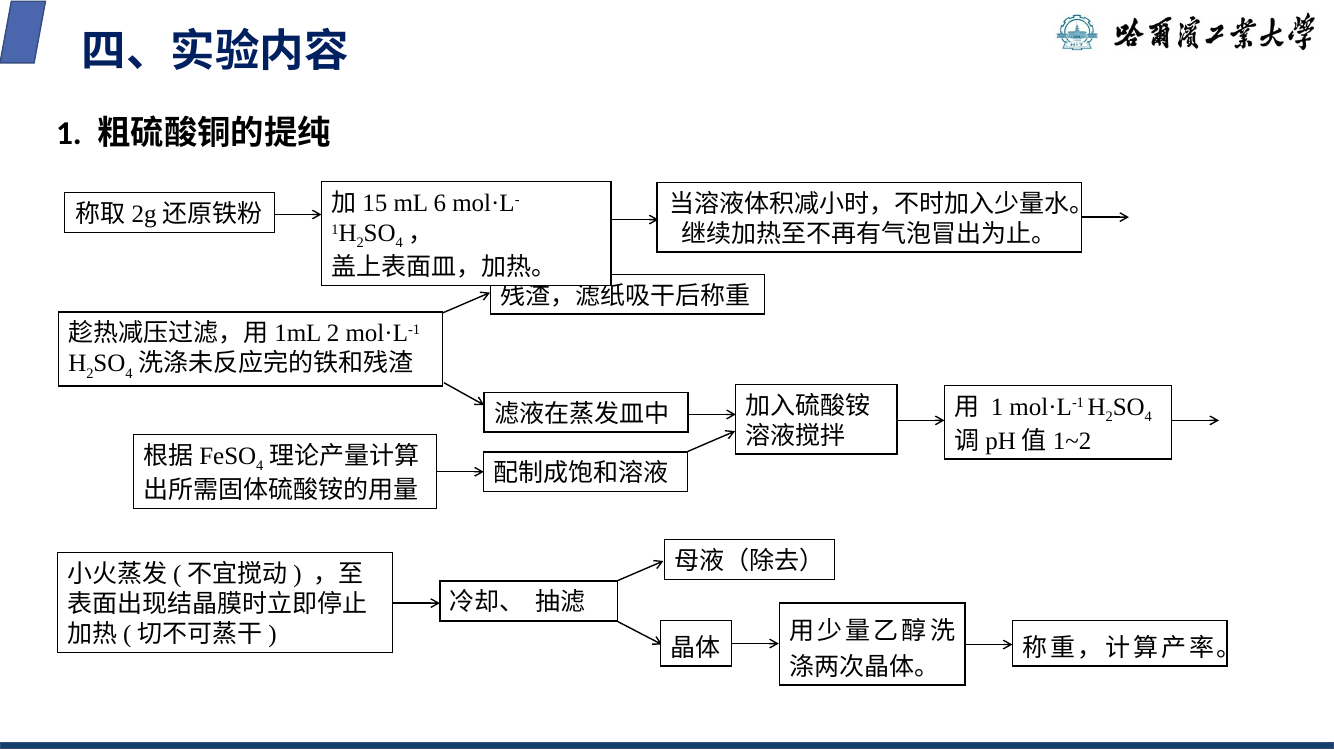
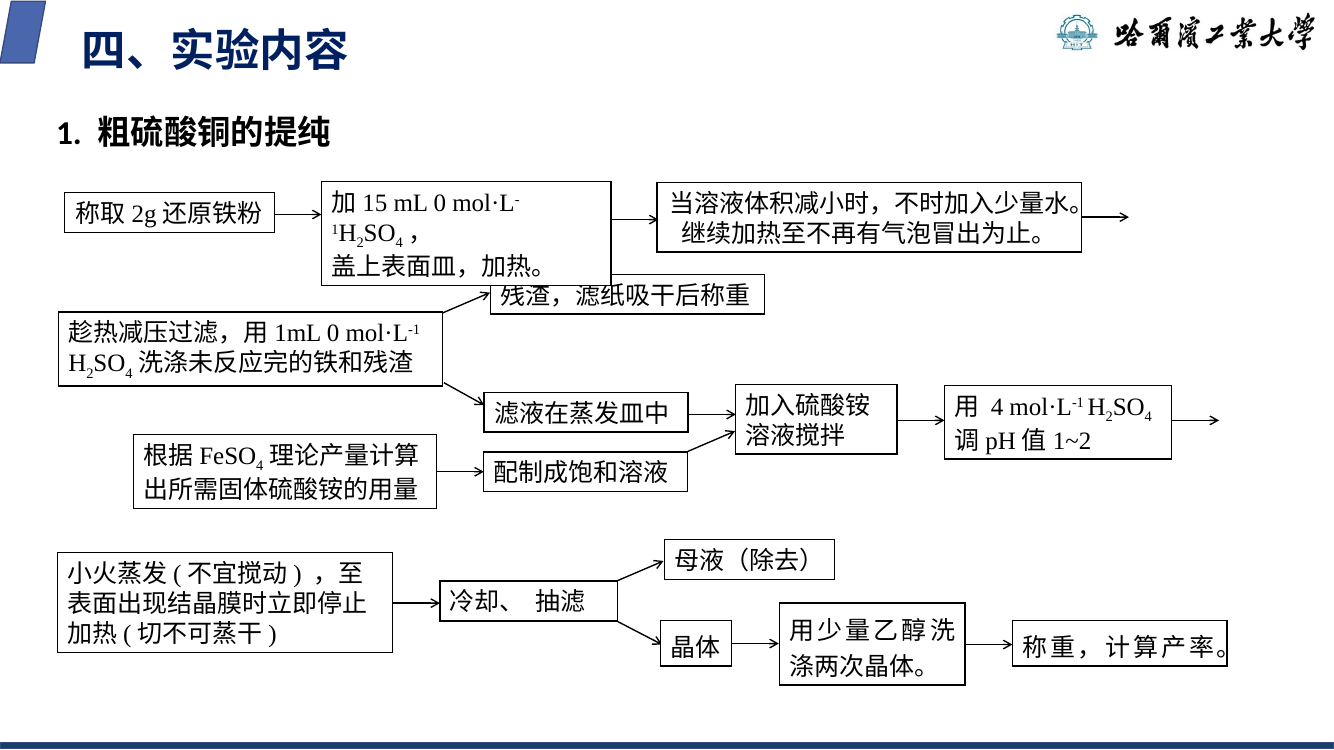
mL 6: 6 -> 0
2 at (333, 334): 2 -> 0
1 at (997, 407): 1 -> 4
